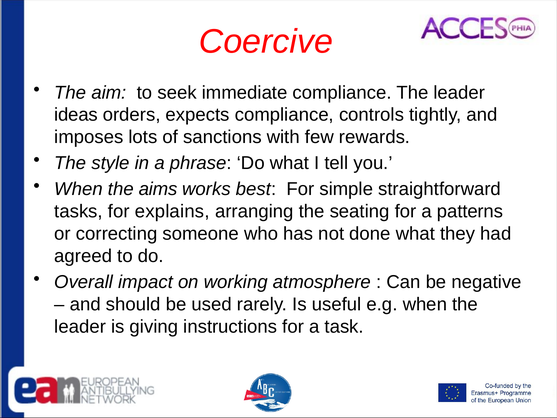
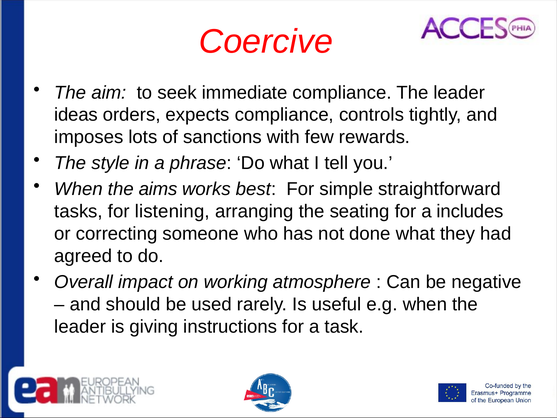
explains: explains -> listening
patterns: patterns -> includes
